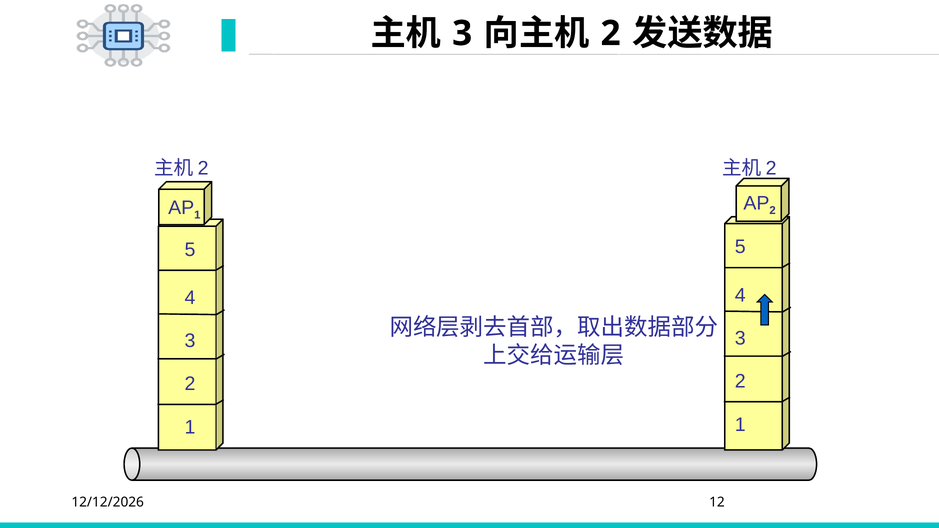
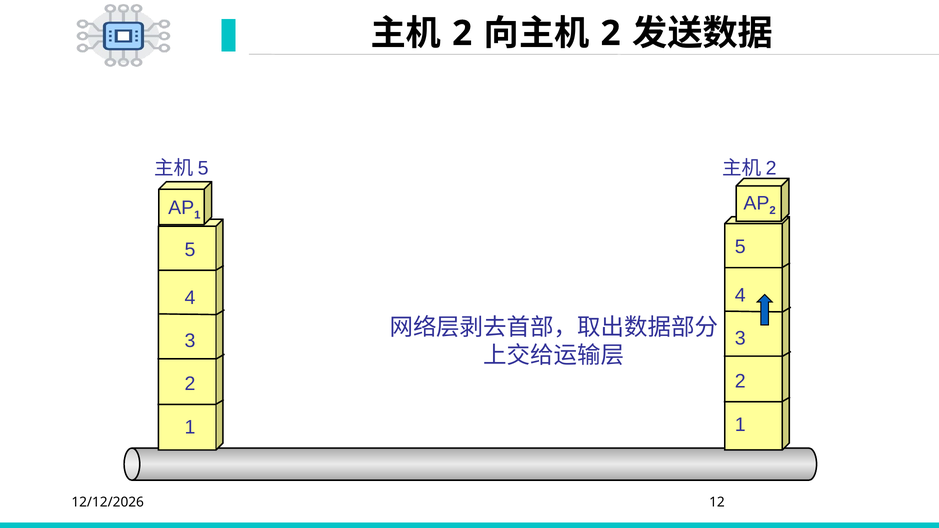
3 at (462, 33): 3 -> 2
2 at (203, 169): 2 -> 5
